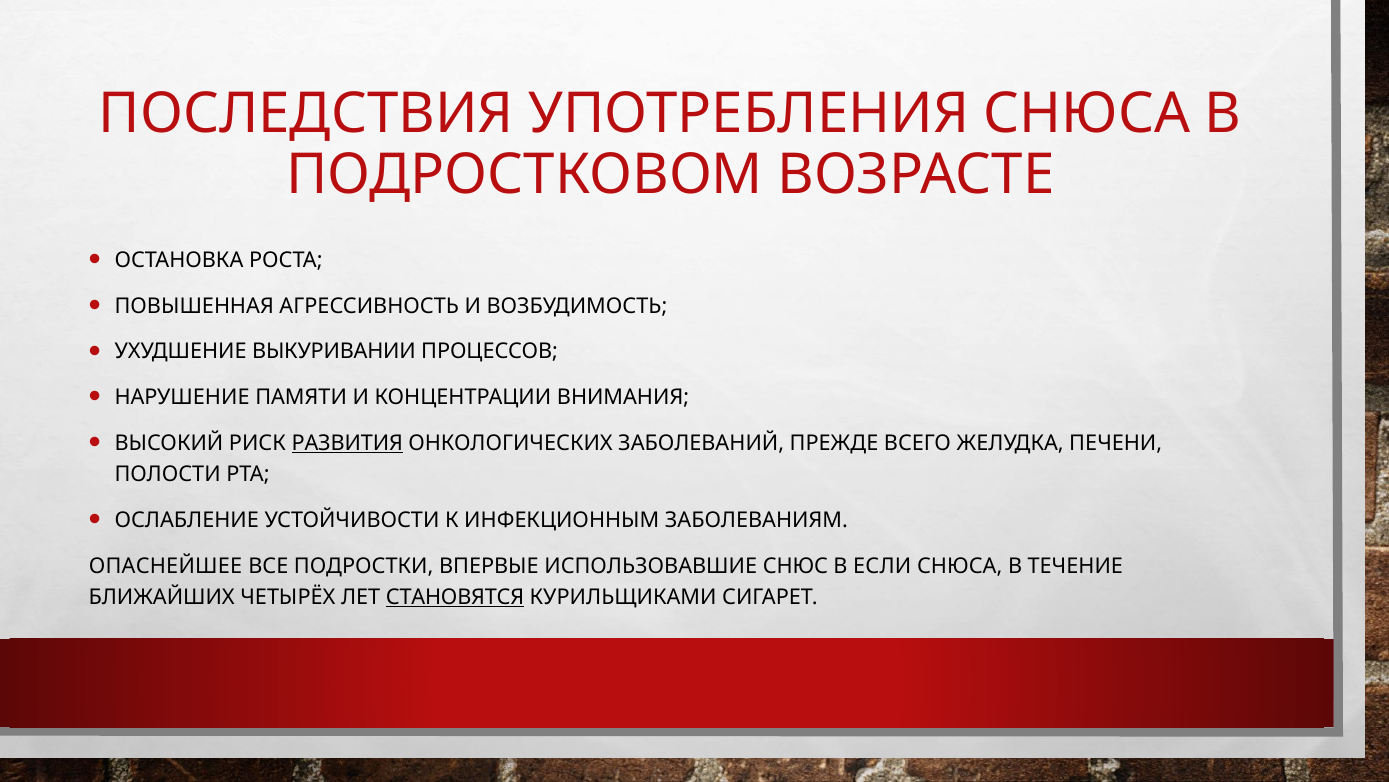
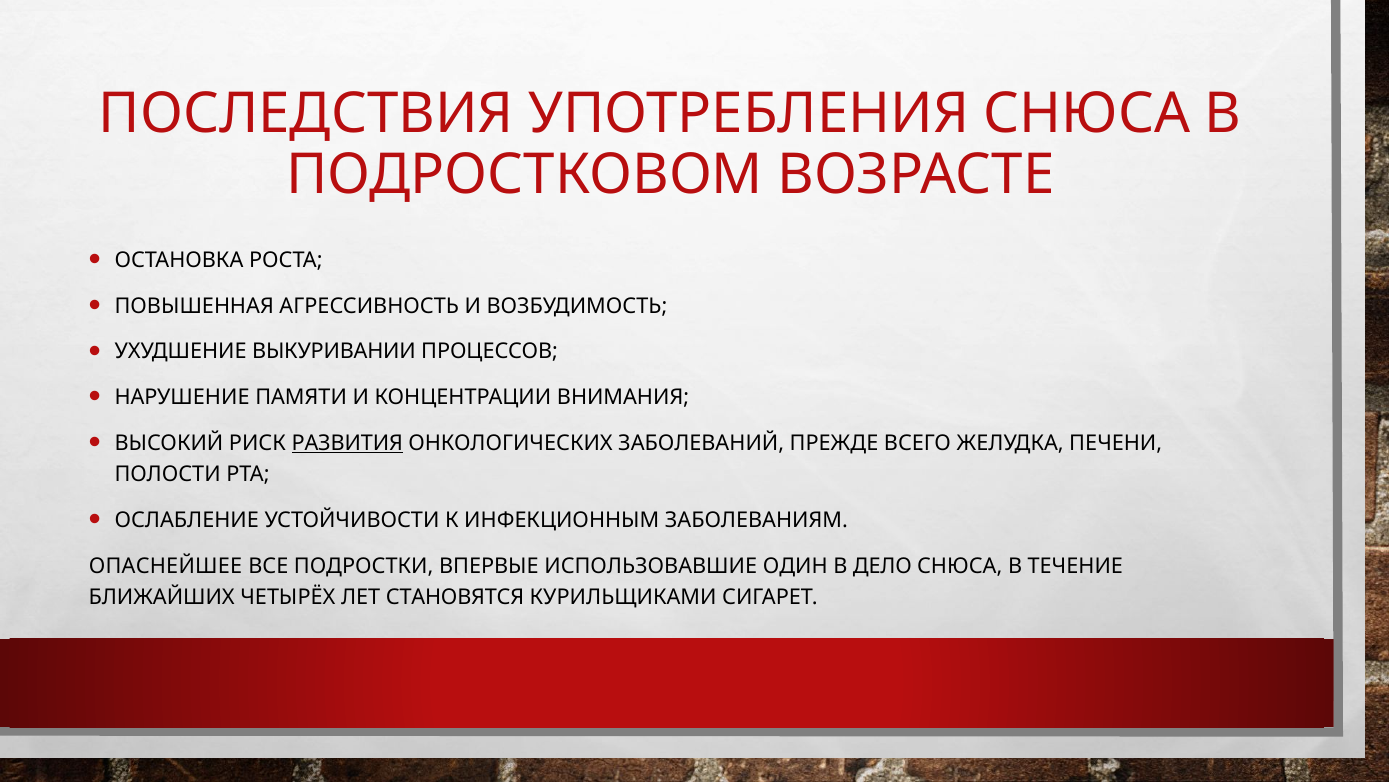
СНЮС: СНЮС -> ОДИН
ЕСЛИ: ЕСЛИ -> ДЕЛО
СТАНОВЯТСЯ underline: present -> none
